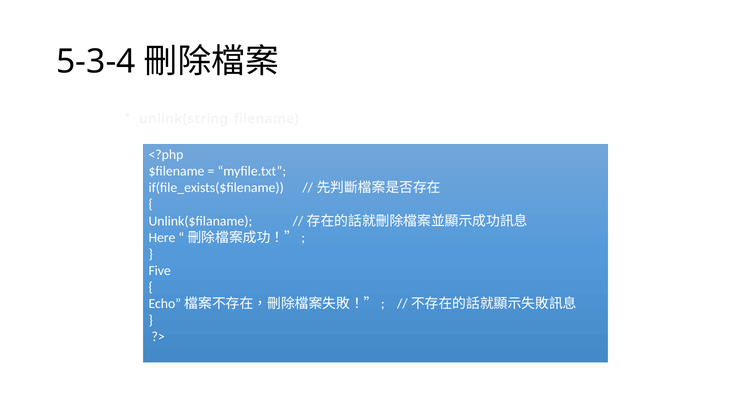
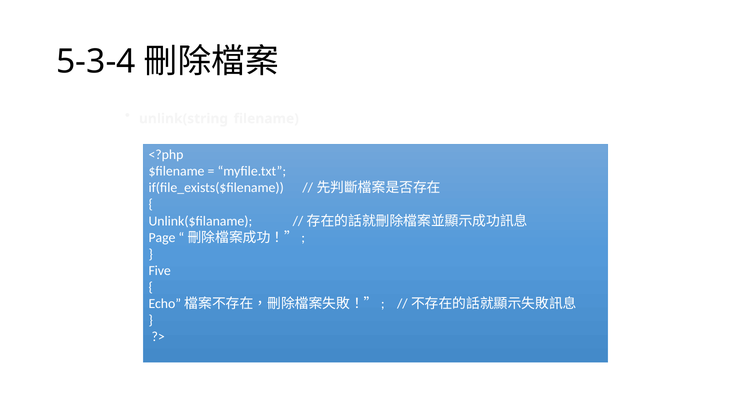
Here: Here -> Page
